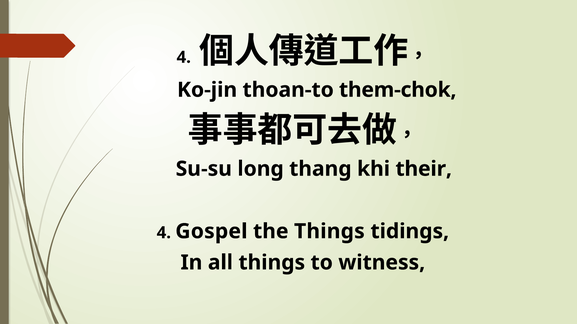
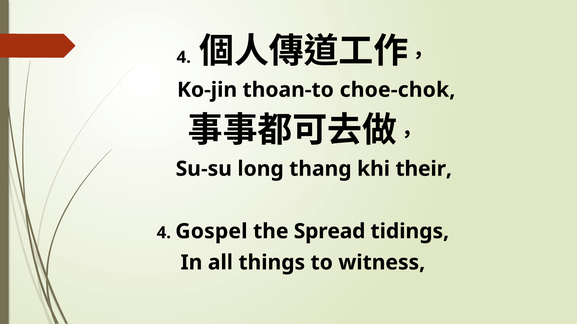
them-chok: them-chok -> choe-chok
the Things: Things -> Spread
